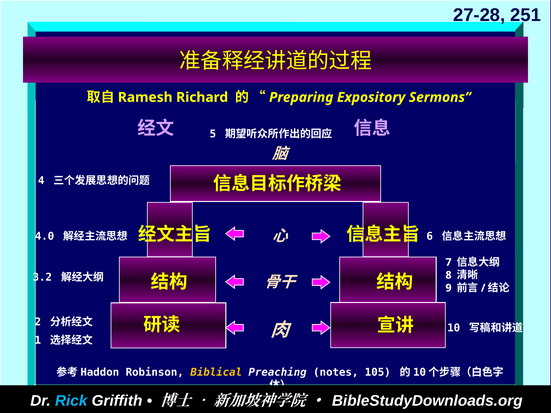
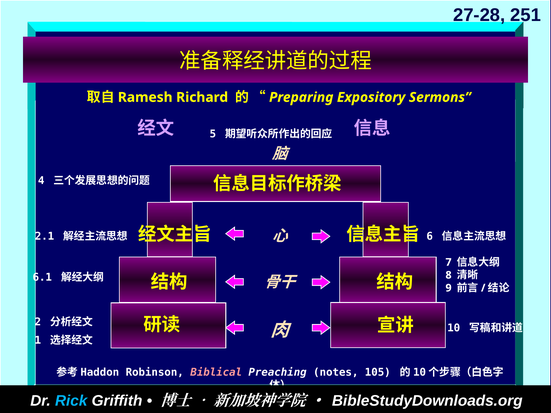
4.0: 4.0 -> 2.1
3.2: 3.2 -> 6.1
Biblical colour: yellow -> pink
